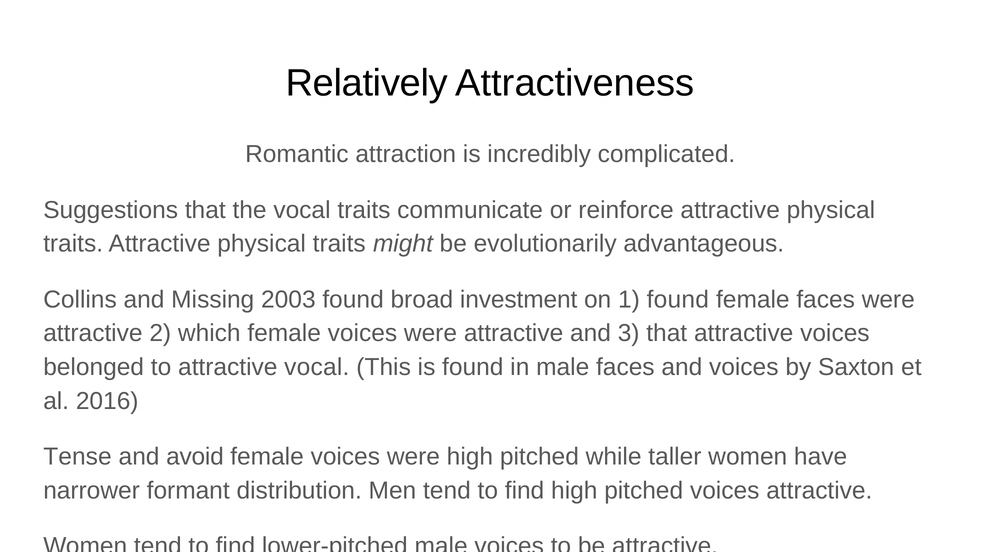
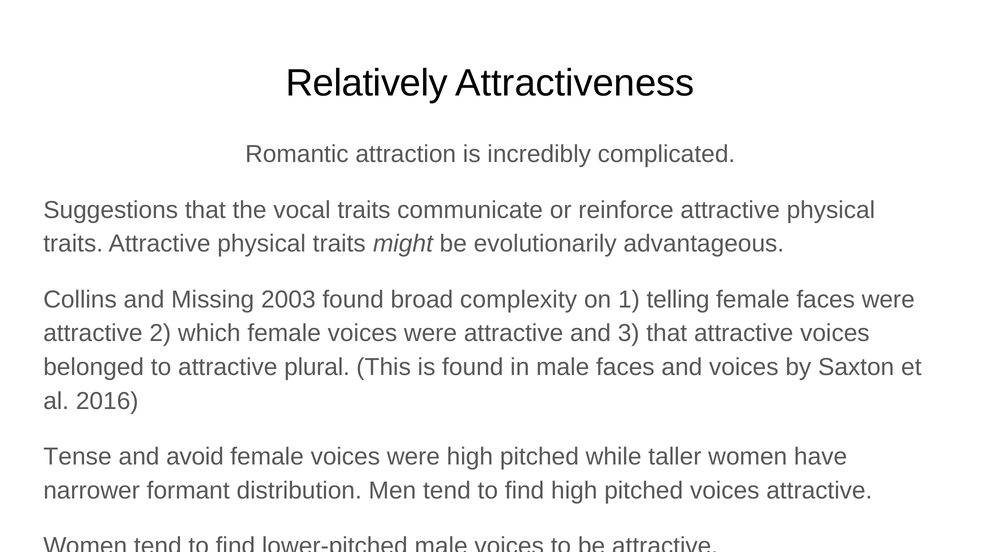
investment: investment -> complexity
1 found: found -> telling
attractive vocal: vocal -> plural
